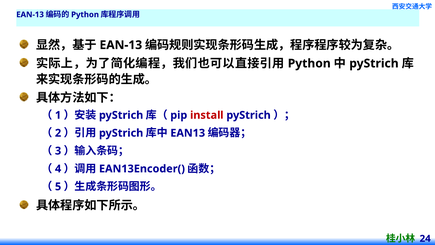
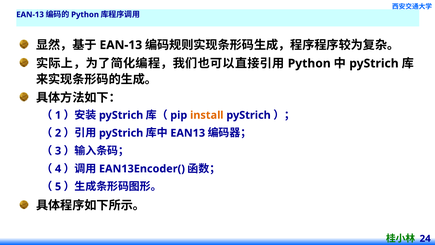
install colour: red -> orange
